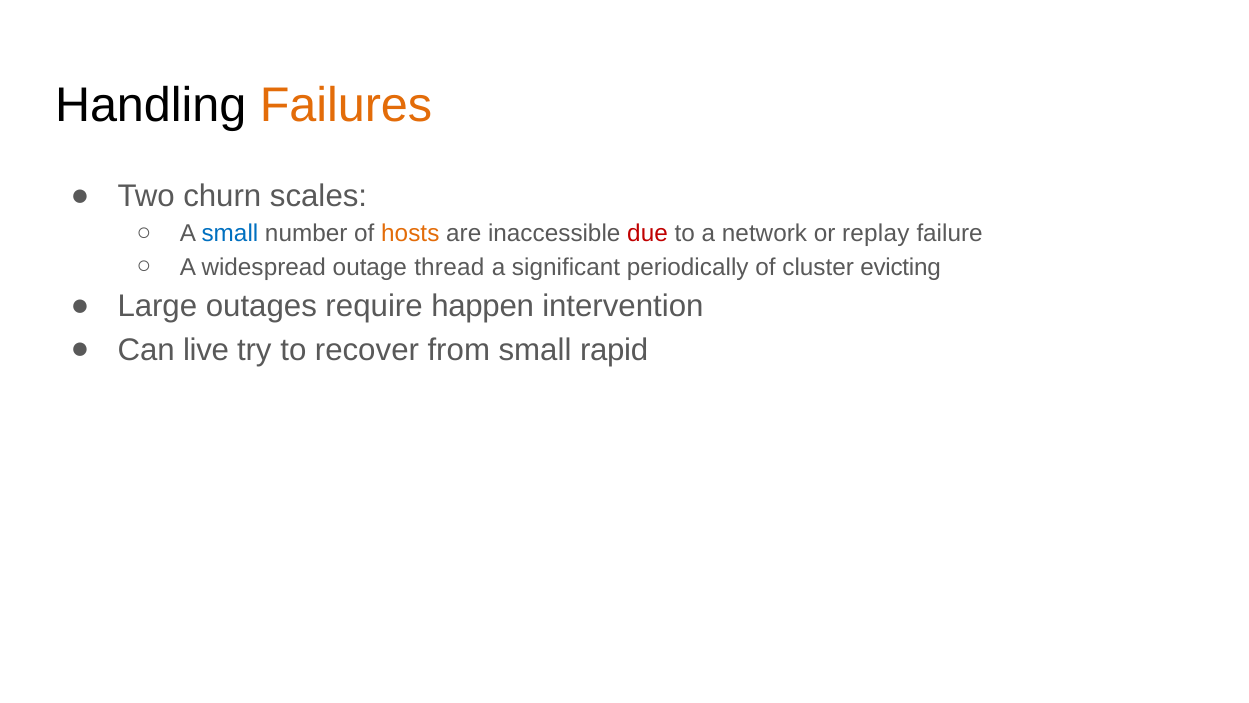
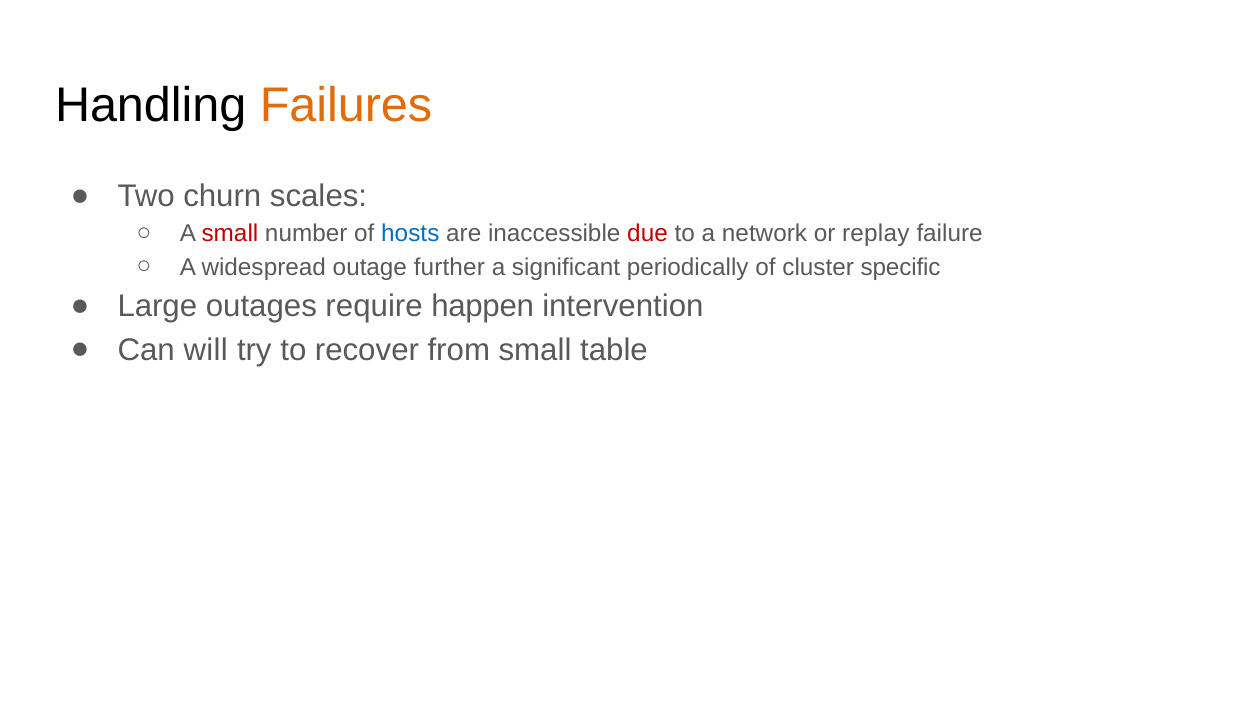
small at (230, 234) colour: blue -> red
hosts colour: orange -> blue
thread: thread -> further
evicting: evicting -> specific
live: live -> will
rapid: rapid -> table
